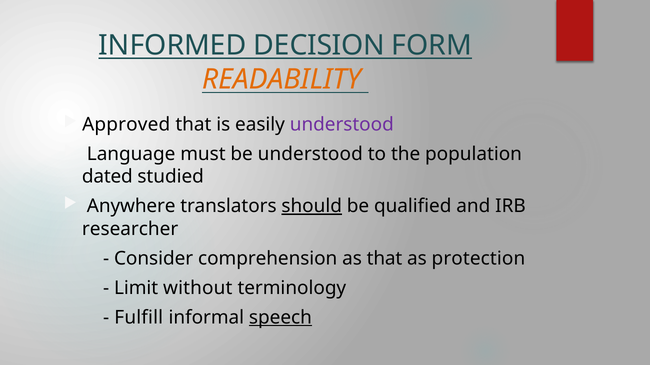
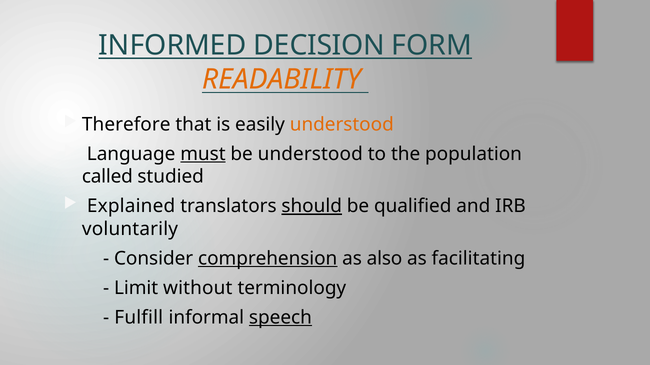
Approved: Approved -> Therefore
understood at (342, 125) colour: purple -> orange
must underline: none -> present
dated: dated -> called
Anywhere: Anywhere -> Explained
researcher: researcher -> voluntarily
comprehension underline: none -> present
as that: that -> also
protection: protection -> facilitating
